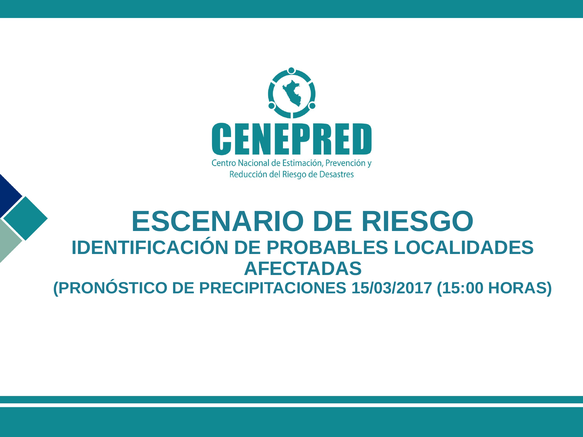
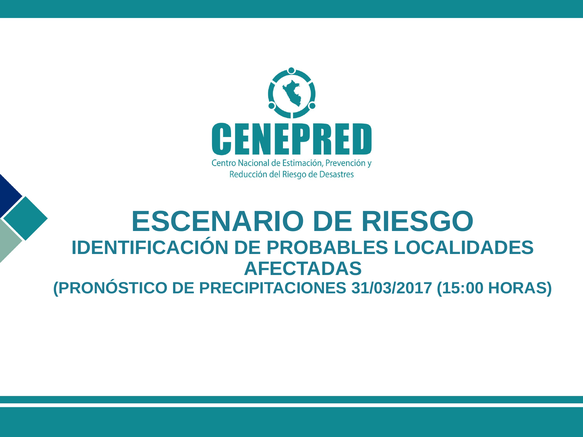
15/03/2017: 15/03/2017 -> 31/03/2017
